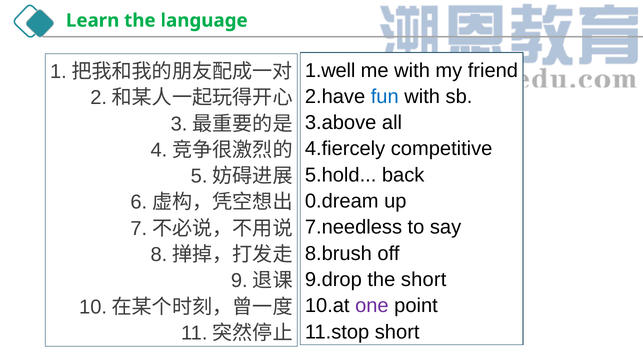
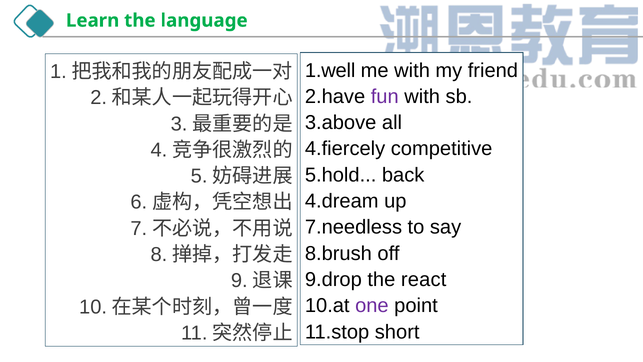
fun colour: blue -> purple
0.dream: 0.dream -> 4.dream
the short: short -> react
